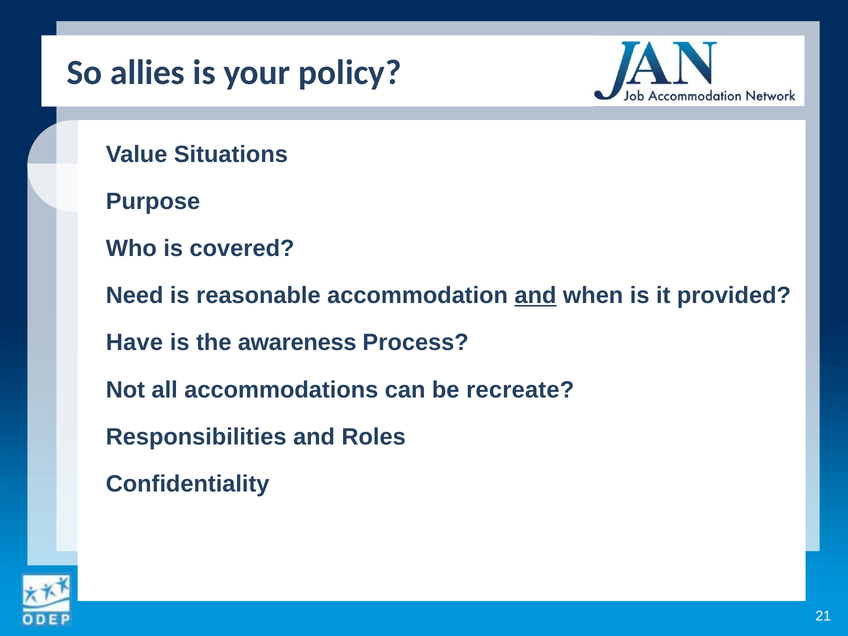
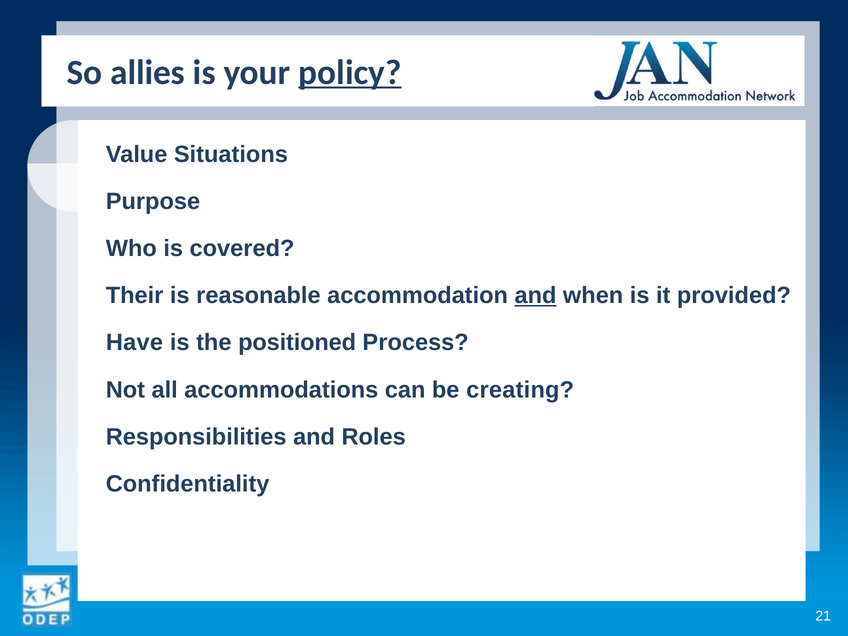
policy underline: none -> present
Need: Need -> Their
awareness: awareness -> positioned
recreate: recreate -> creating
